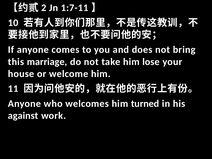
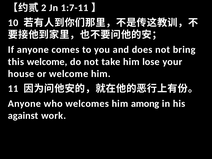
this marriage: marriage -> welcome
turned: turned -> among
